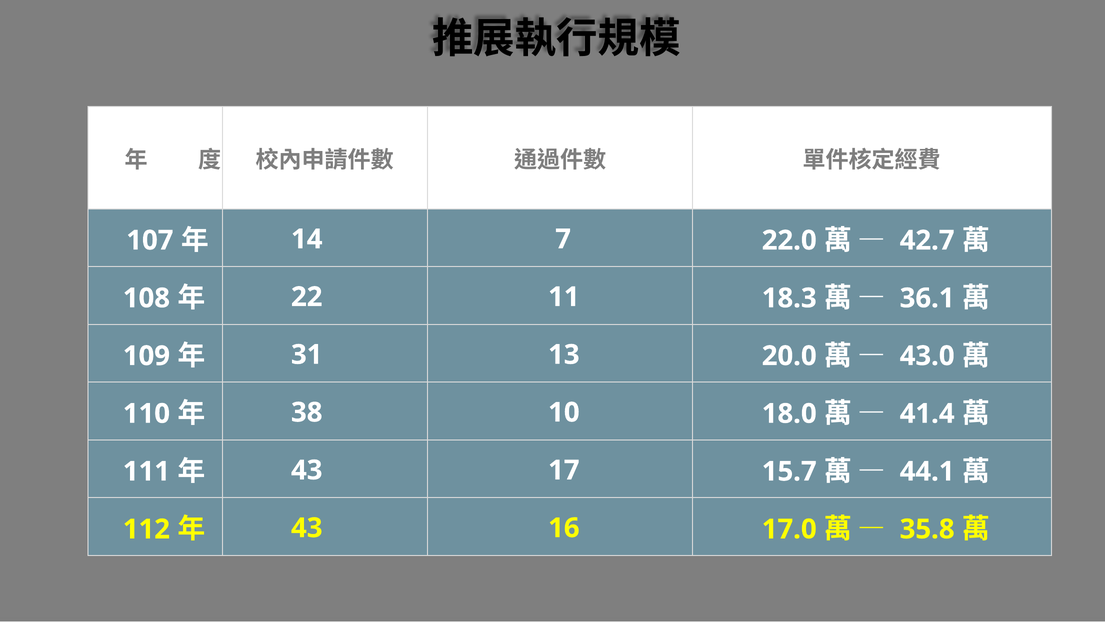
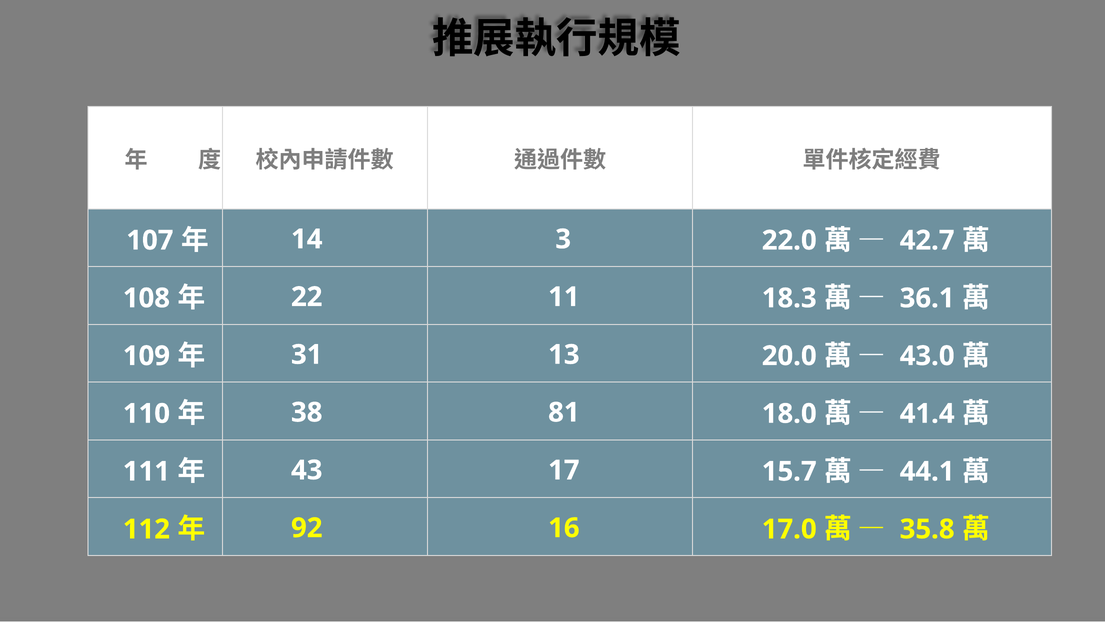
7: 7 -> 3
10: 10 -> 81
43 at (307, 528): 43 -> 92
